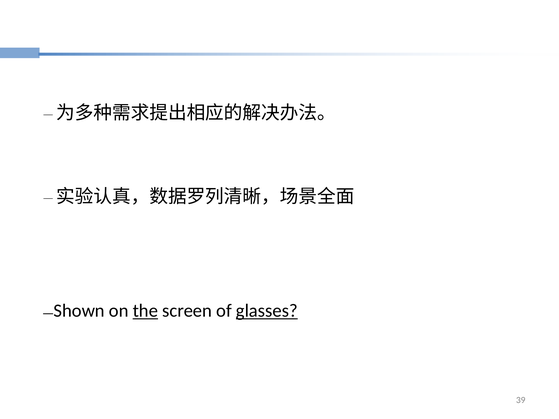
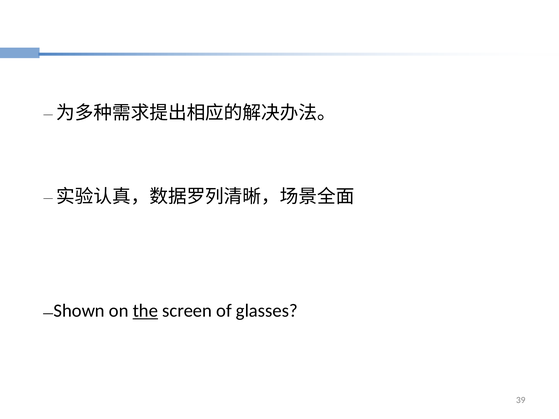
glasses underline: present -> none
